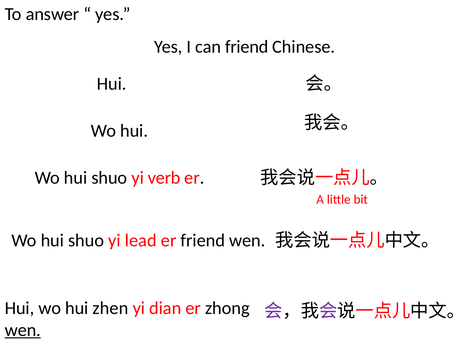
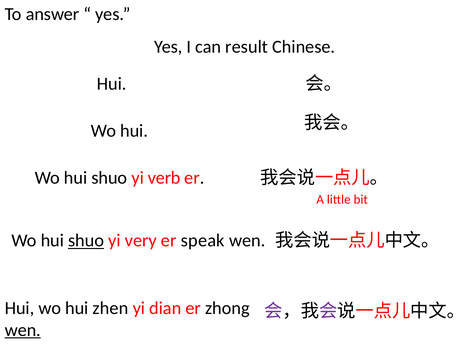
can friend: friend -> result
shuo at (86, 240) underline: none -> present
lead: lead -> very
er friend: friend -> speak
